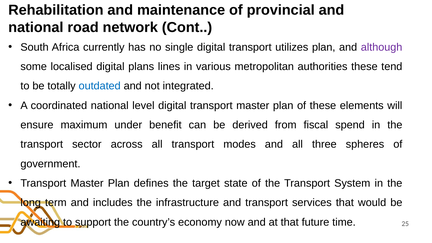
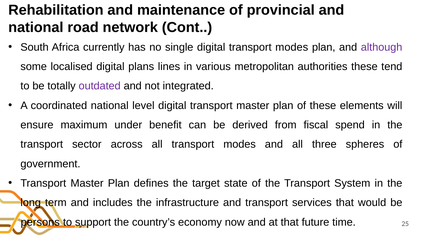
digital transport utilizes: utilizes -> modes
outdated colour: blue -> purple
awaiting: awaiting -> persons
